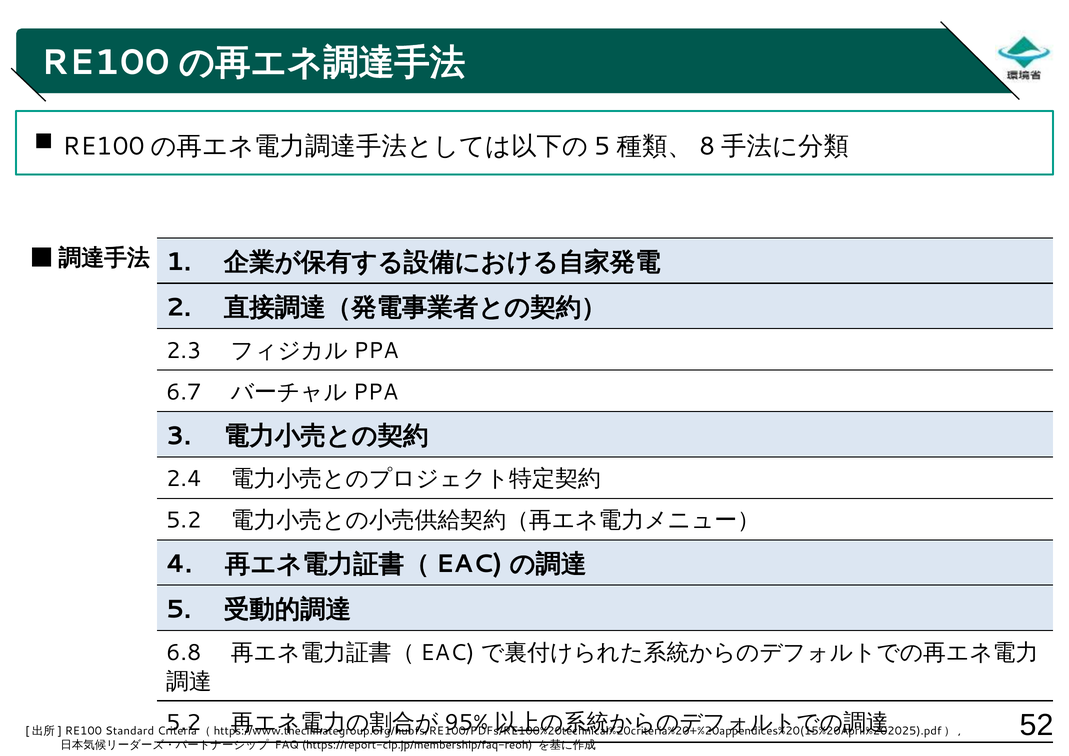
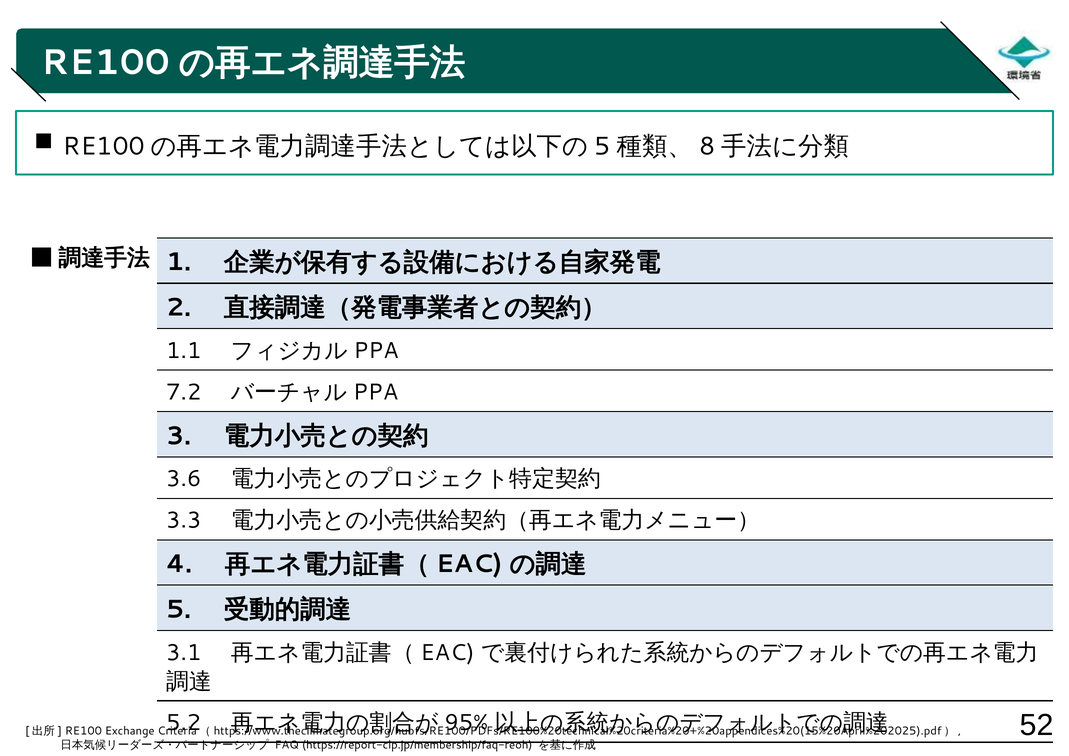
2.3: 2.3 -> 1.1
6.7: 6.7 -> 7.2
2.4: 2.4 -> 3.6
5.2 at (184, 520): 5.2 -> 3.3
6.8: 6.8 -> 3.1
Standard: Standard -> Exchange
